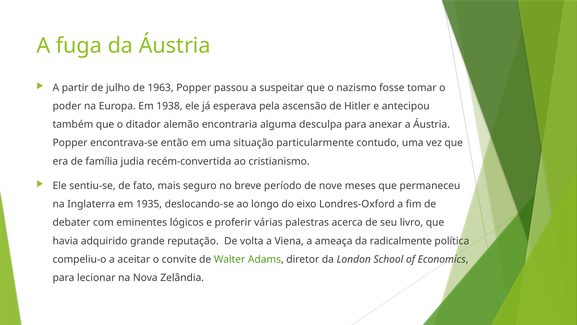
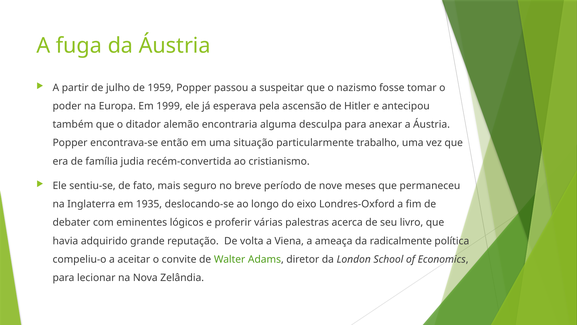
1963: 1963 -> 1959
1938: 1938 -> 1999
contudo: contudo -> trabalho
